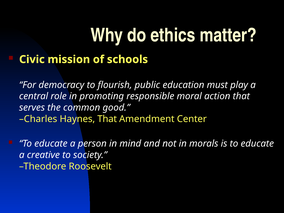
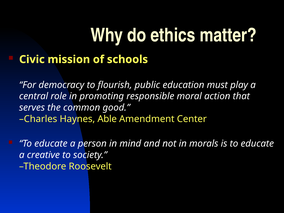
Haynes That: That -> Able
